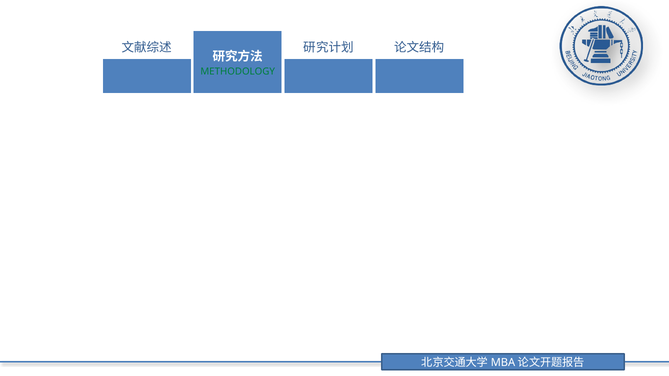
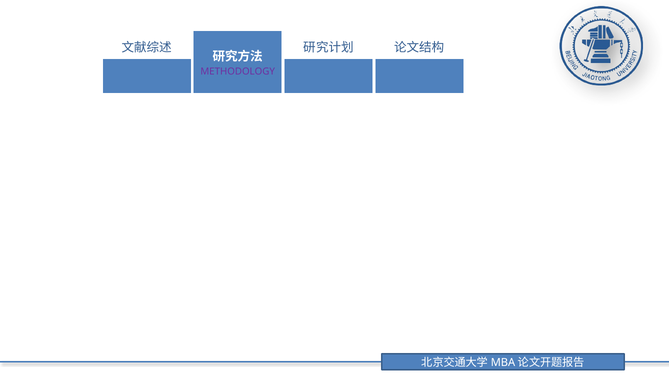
METHODOLOGY colour: green -> purple
